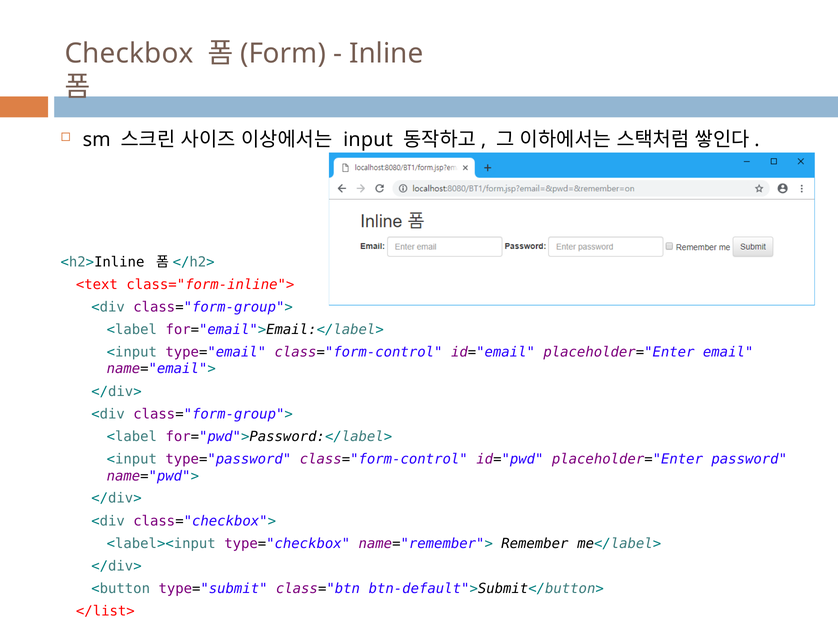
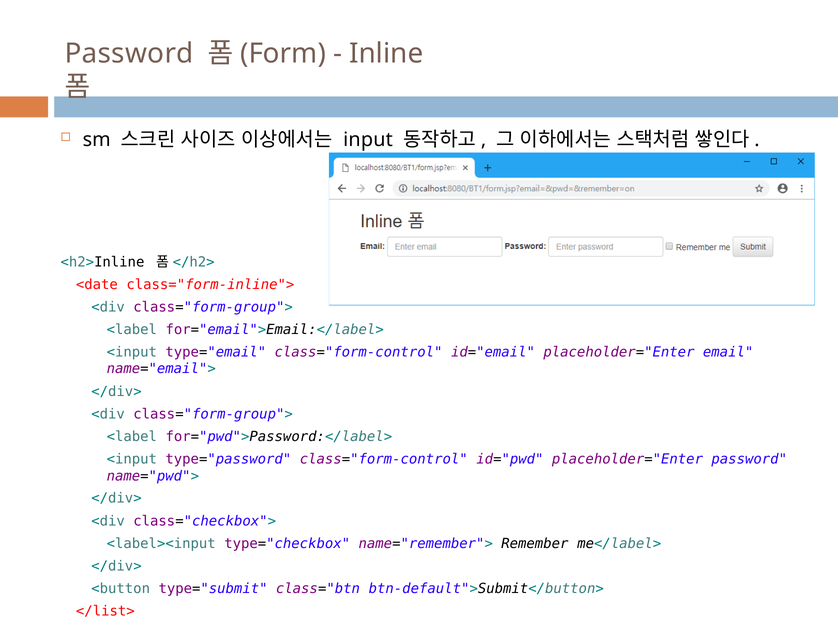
Checkbox at (129, 54): Checkbox -> Password
<text: <text -> <date
